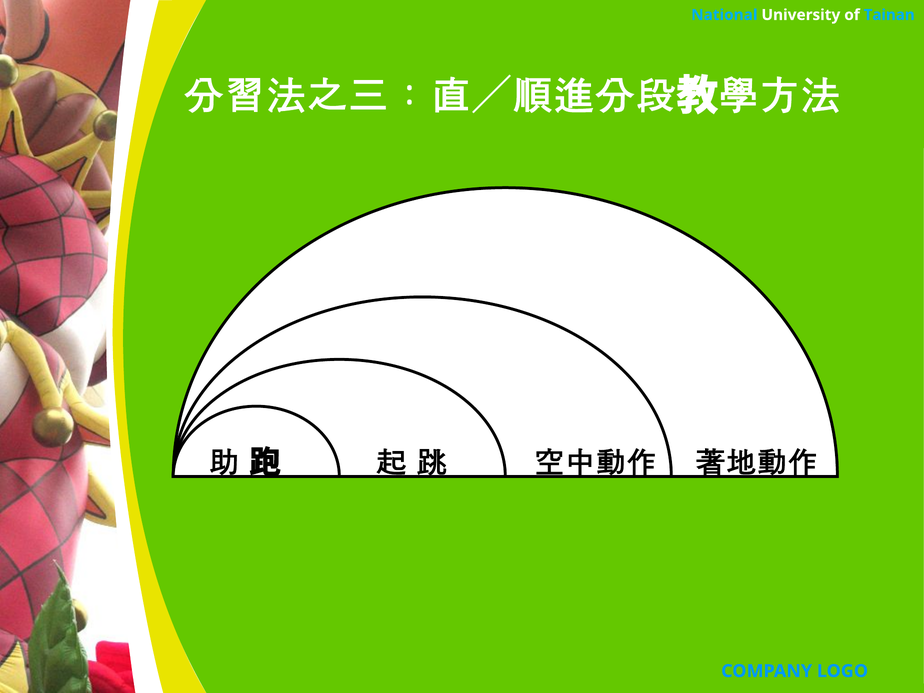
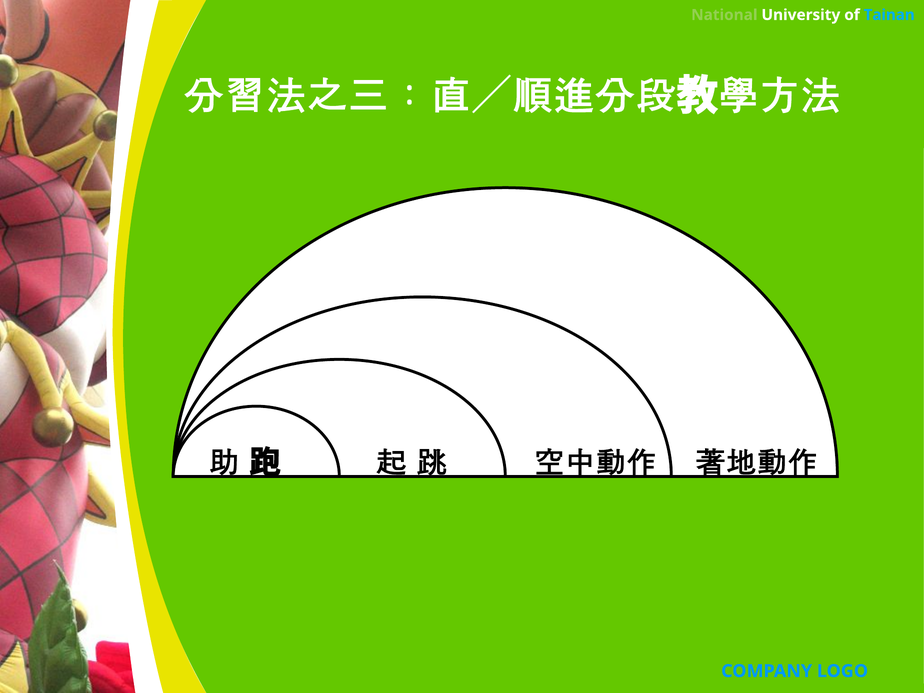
National colour: light blue -> light green
